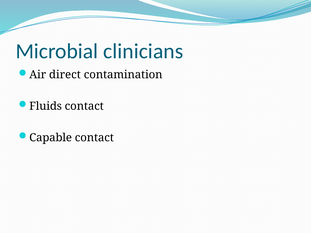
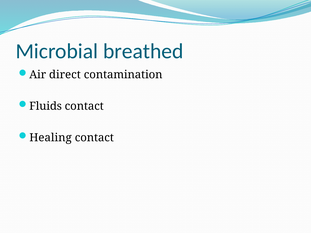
clinicians: clinicians -> breathed
Capable: Capable -> Healing
